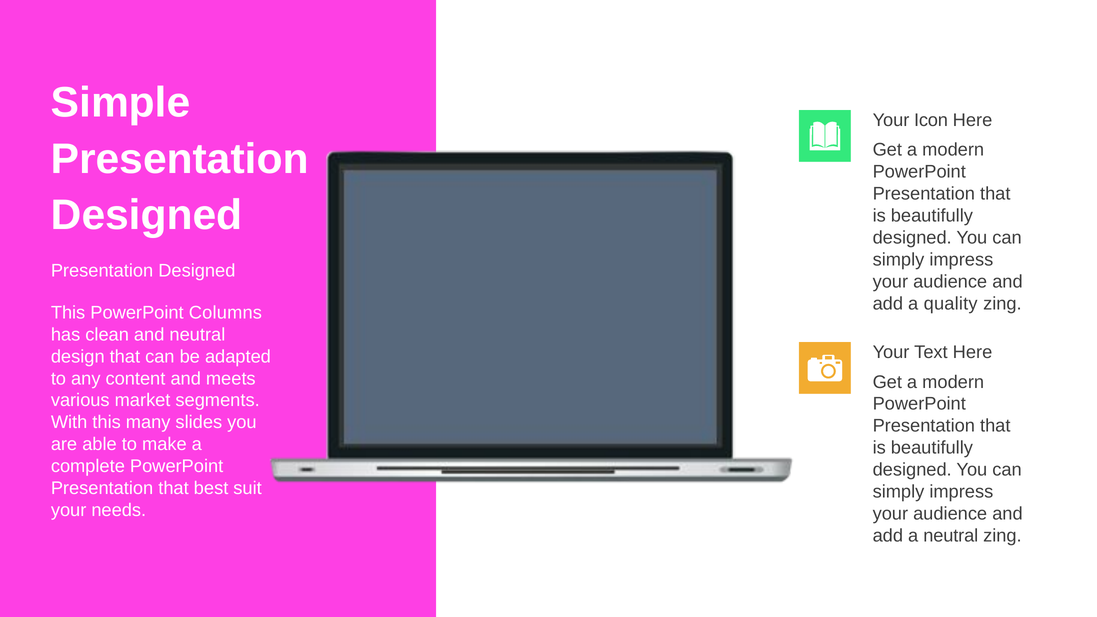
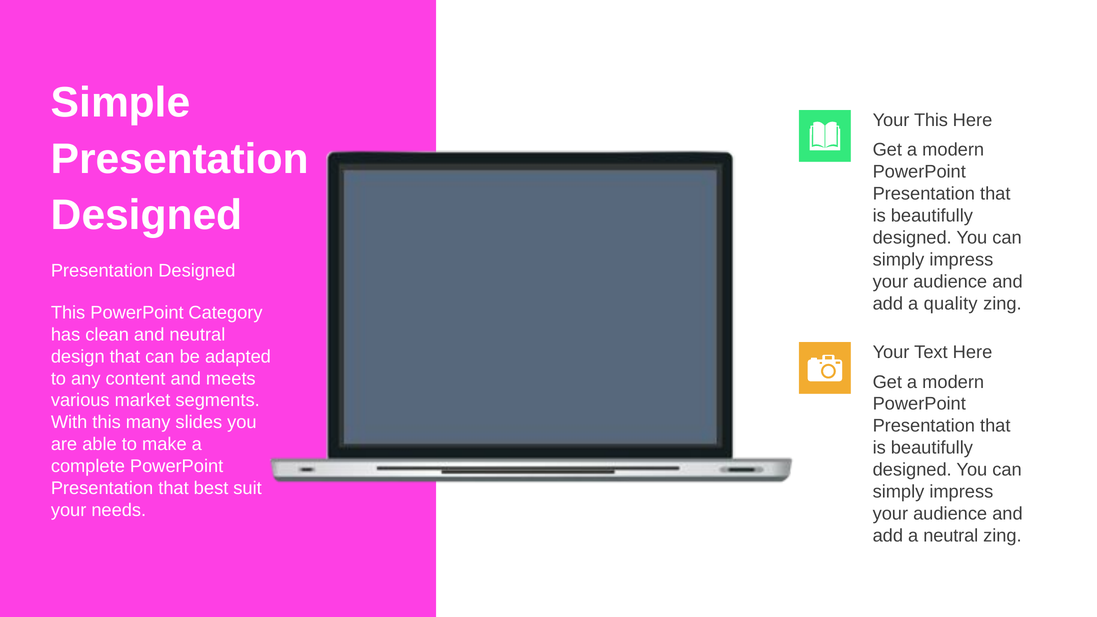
Your Icon: Icon -> This
Columns: Columns -> Category
